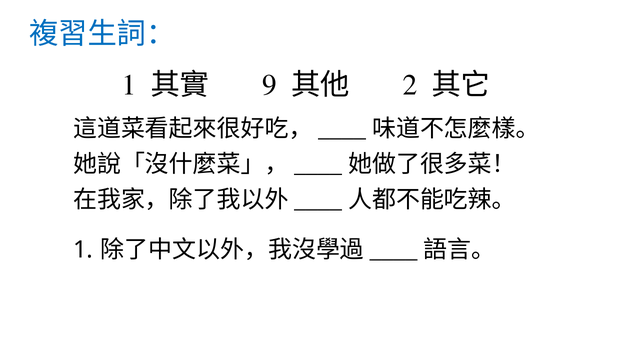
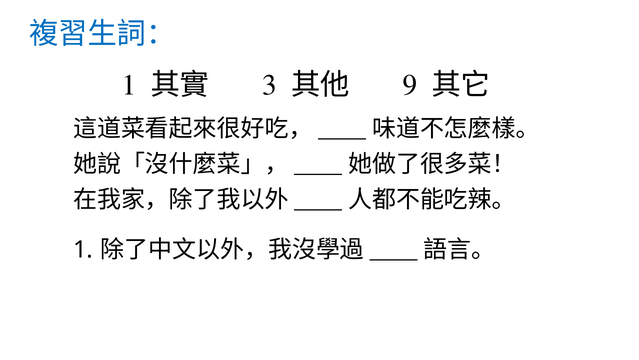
9: 9 -> 3
2: 2 -> 9
